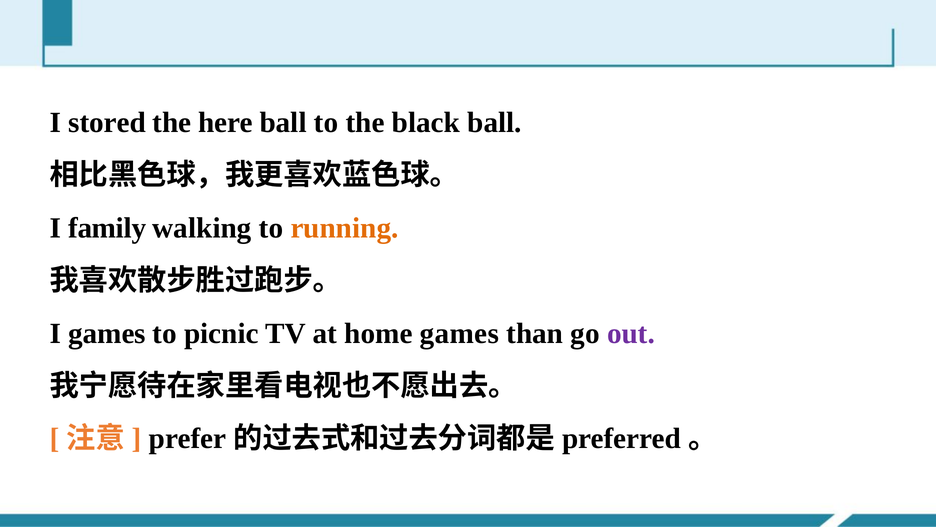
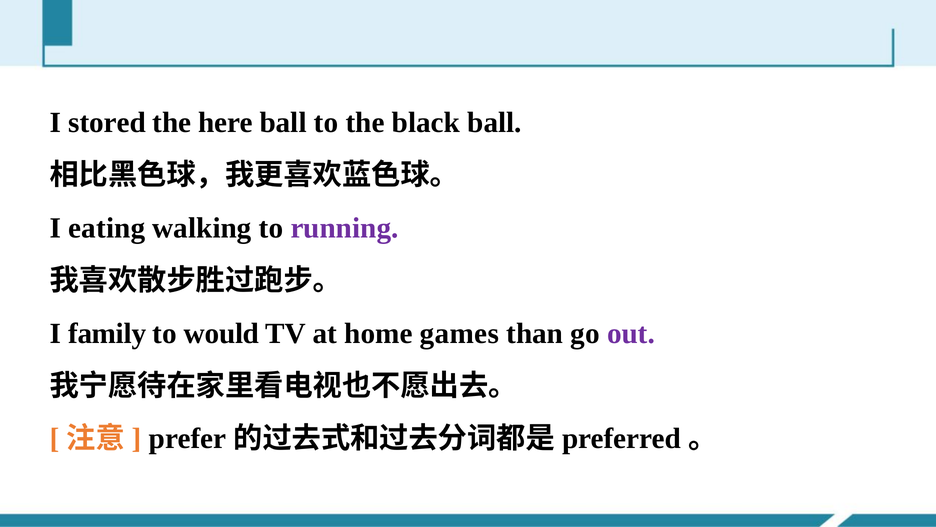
family: family -> eating
running colour: orange -> purple
I games: games -> family
picnic: picnic -> would
